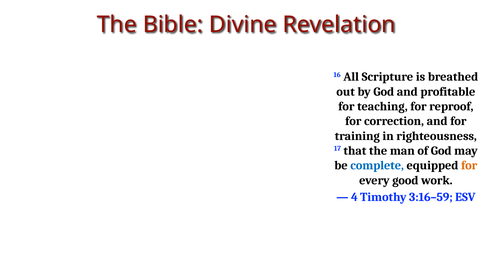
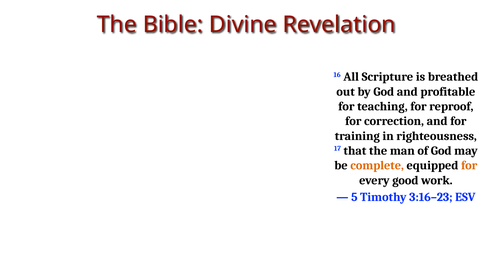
complete colour: blue -> orange
4: 4 -> 5
3:16–59: 3:16–59 -> 3:16–23
